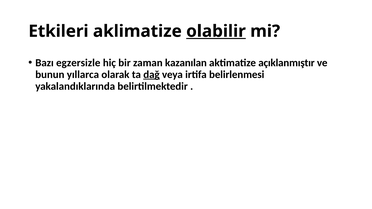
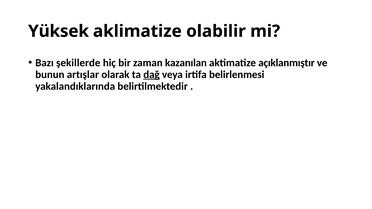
Etkileri: Etkileri -> Yüksek
olabilir underline: present -> none
egzersizle: egzersizle -> şekillerde
yıllarca: yıllarca -> artışlar
